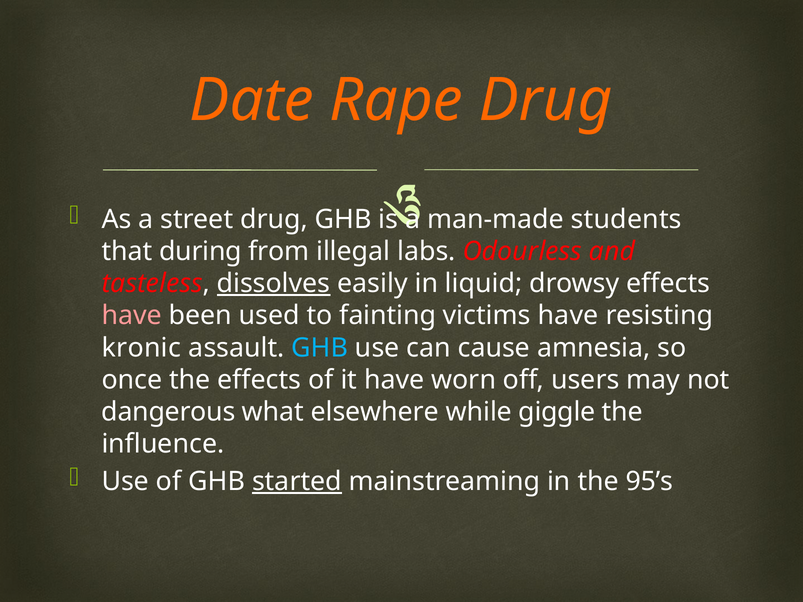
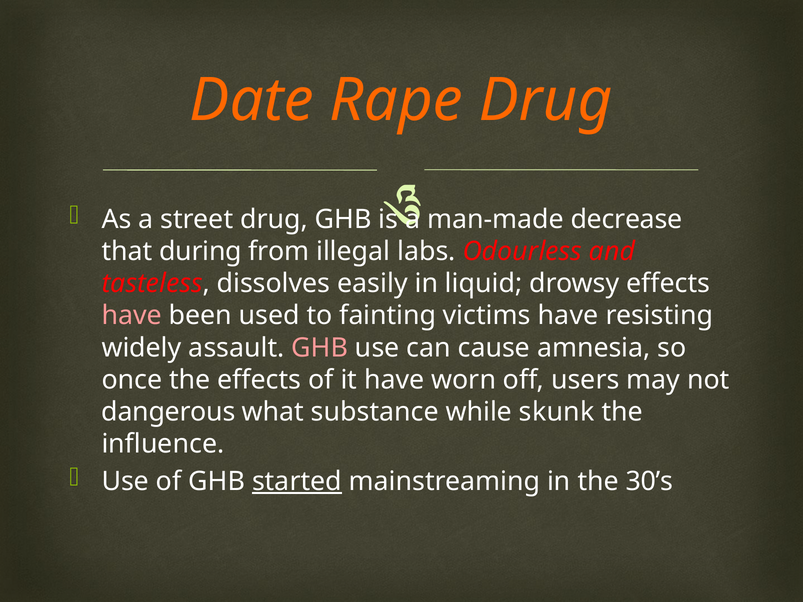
students: students -> decrease
dissolves underline: present -> none
kronic: kronic -> widely
GHB at (320, 348) colour: light blue -> pink
elsewhere: elsewhere -> substance
giggle: giggle -> skunk
95’s: 95’s -> 30’s
